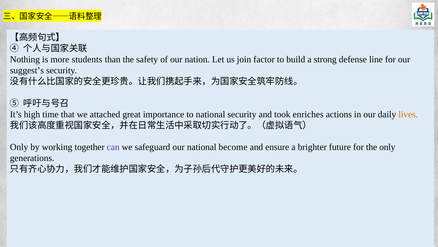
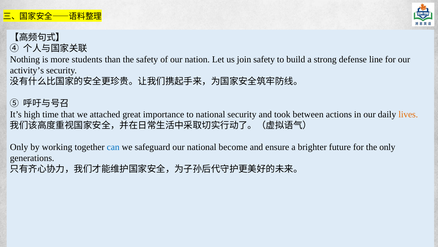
join factor: factor -> safety
suggest’s: suggest’s -> activity’s
enriches: enriches -> between
can colour: purple -> blue
